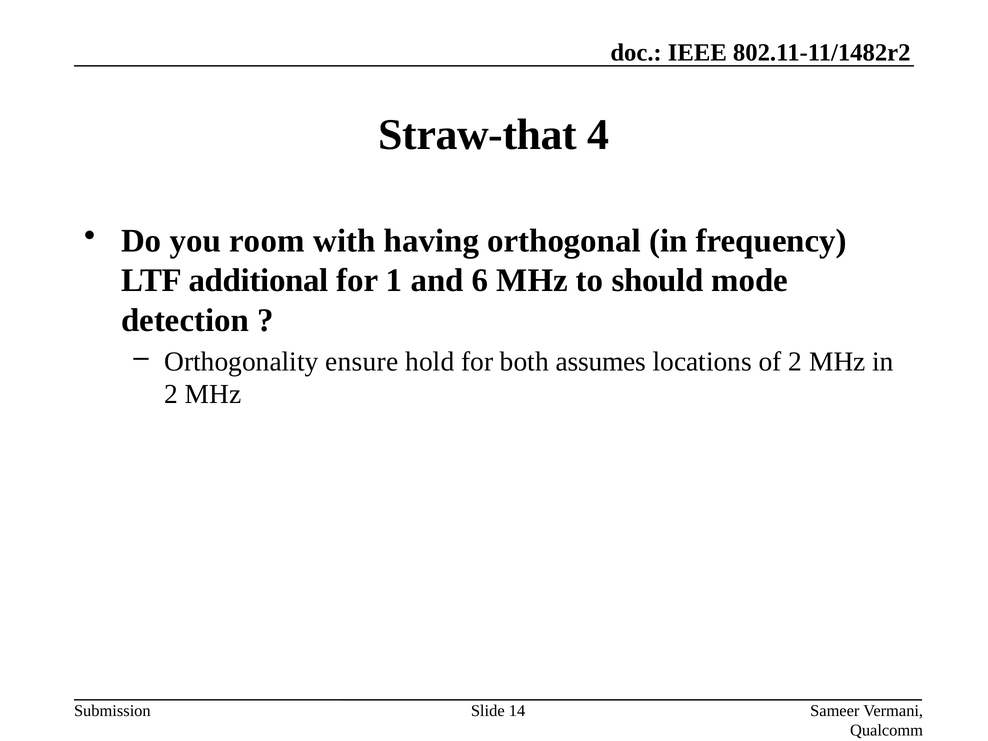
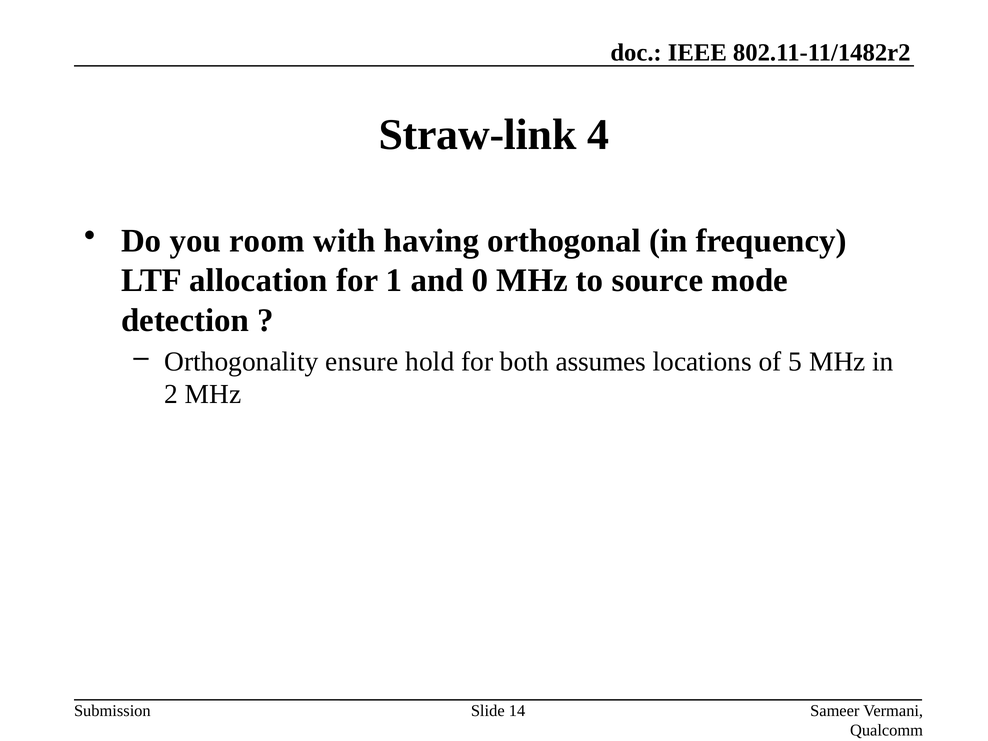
Straw-that: Straw-that -> Straw-link
additional: additional -> allocation
6: 6 -> 0
should: should -> source
of 2: 2 -> 5
